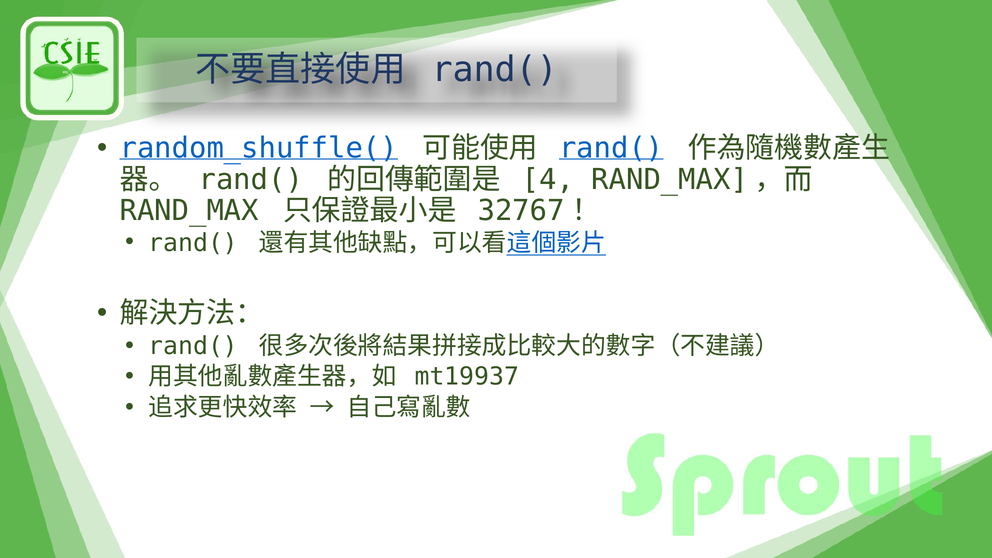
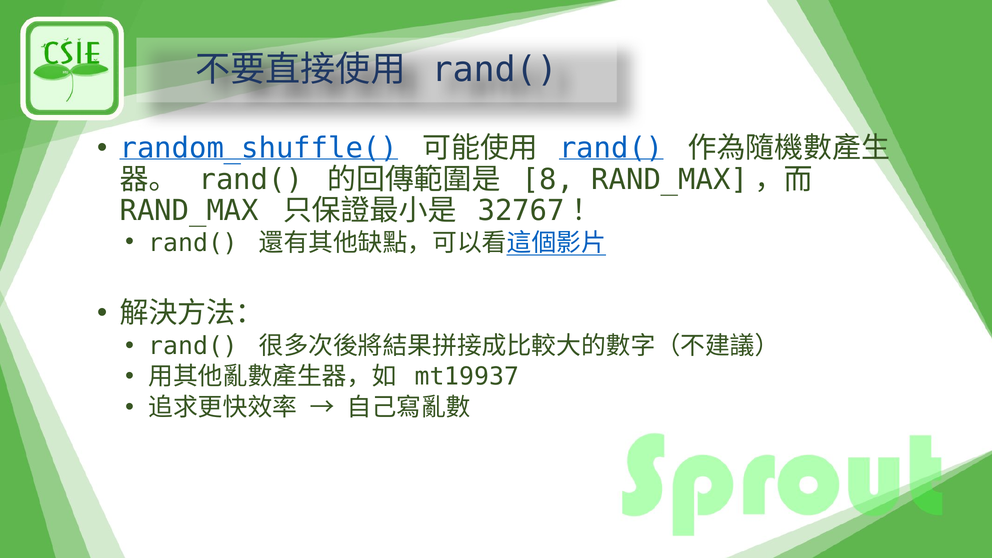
4: 4 -> 8
